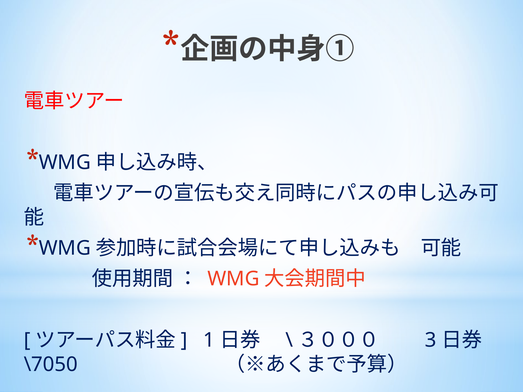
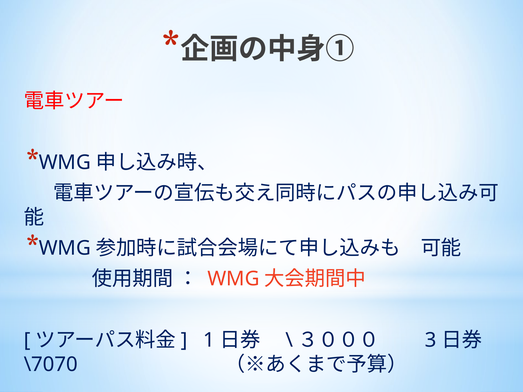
\7050: \7050 -> \7070
